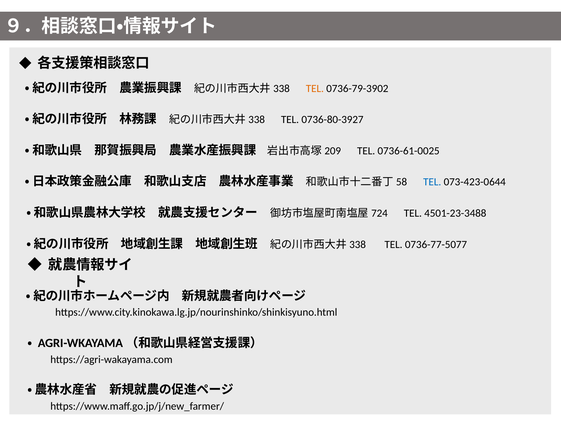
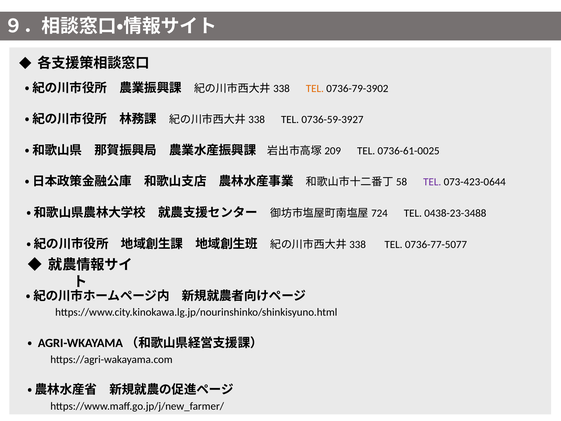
0736-80-3927: 0736-80-3927 -> 0736-59-3927
TEL at (432, 182) colour: blue -> purple
4501-23-3488: 4501-23-3488 -> 0438-23-3488
